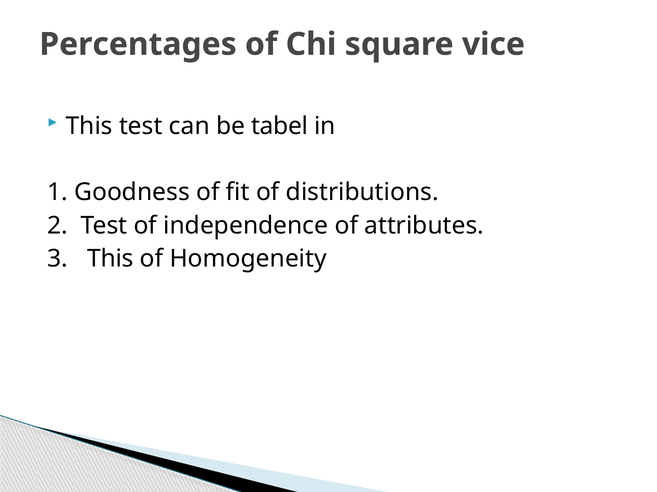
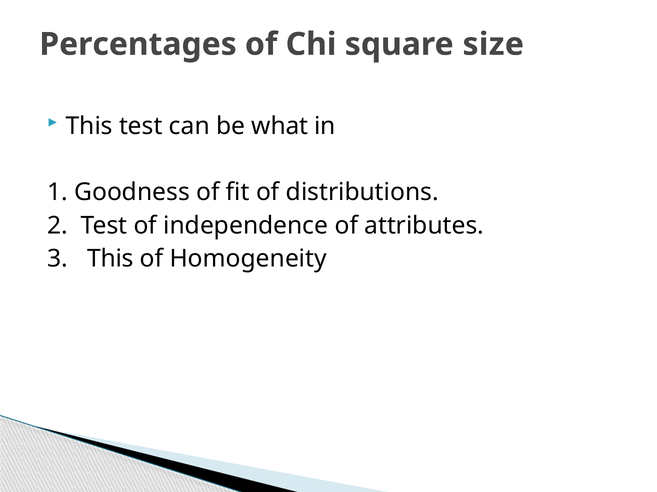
vice: vice -> size
tabel: tabel -> what
